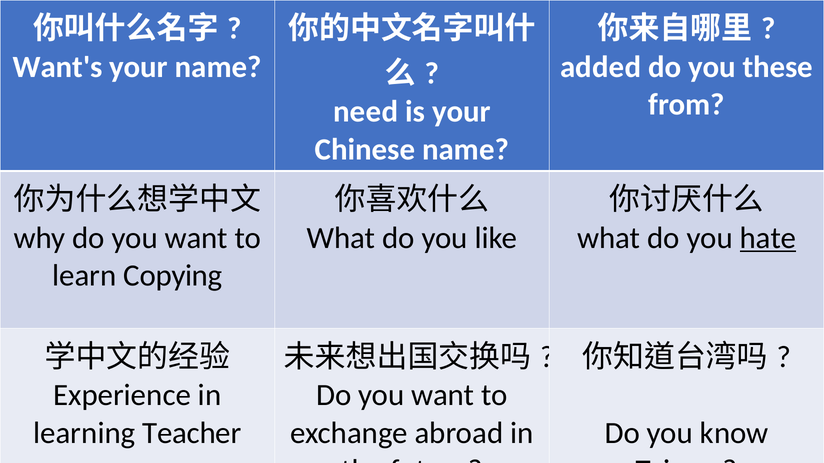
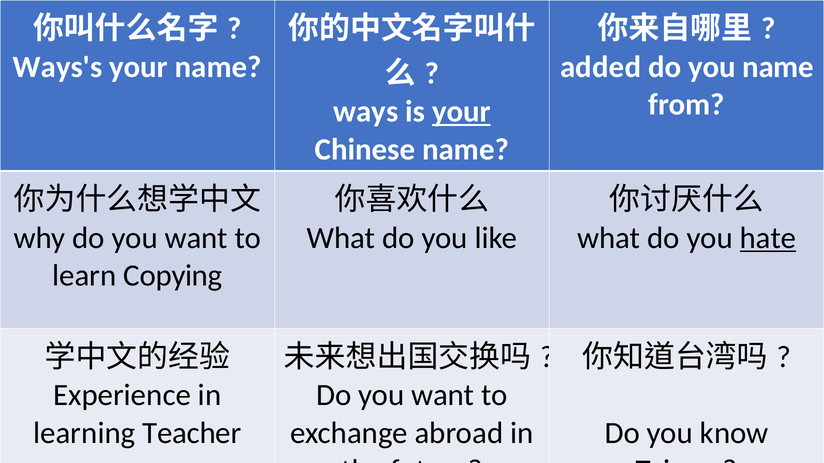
Want's: Want's -> Ways's
you these: these -> name
need: need -> ways
your at (461, 112) underline: none -> present
